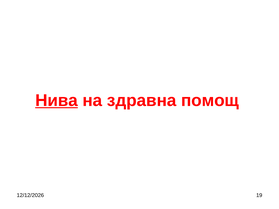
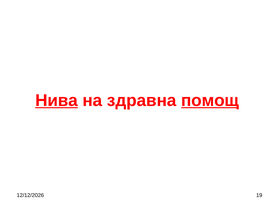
помощ underline: none -> present
